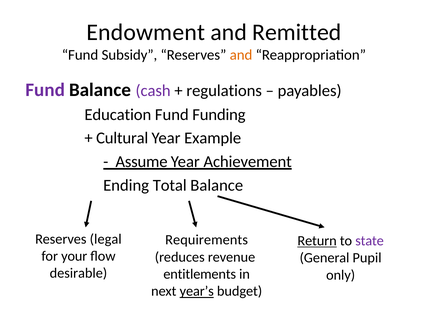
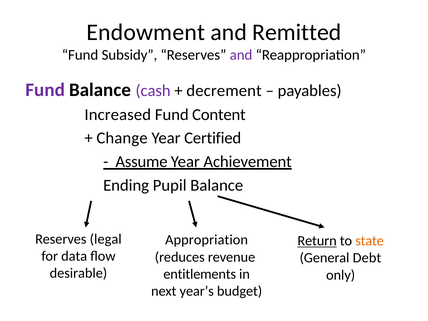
and at (241, 55) colour: orange -> purple
regulations: regulations -> decrement
Education: Education -> Increased
Funding: Funding -> Content
Cultural: Cultural -> Change
Example: Example -> Certified
Total: Total -> Pupil
Requirements: Requirements -> Appropriation
state colour: purple -> orange
your: your -> data
Pupil: Pupil -> Debt
year’s underline: present -> none
